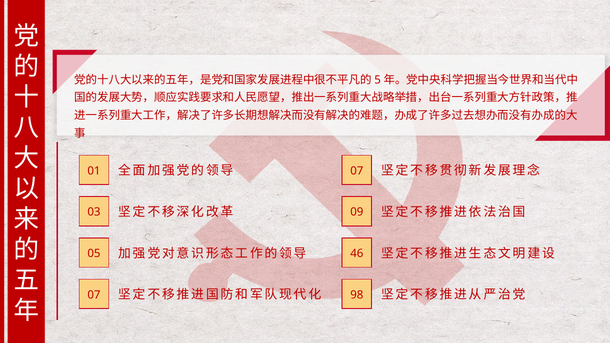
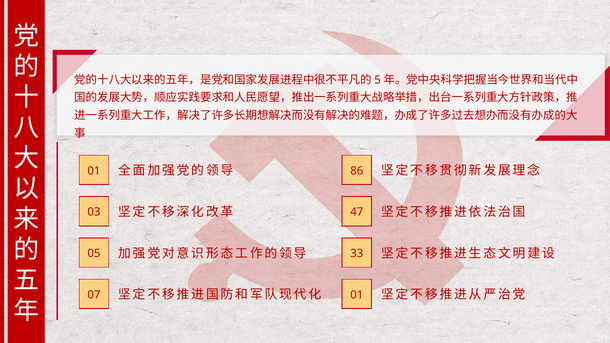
07 at (357, 171): 07 -> 86
09: 09 -> 47
46: 46 -> 33
98 at (357, 295): 98 -> 01
